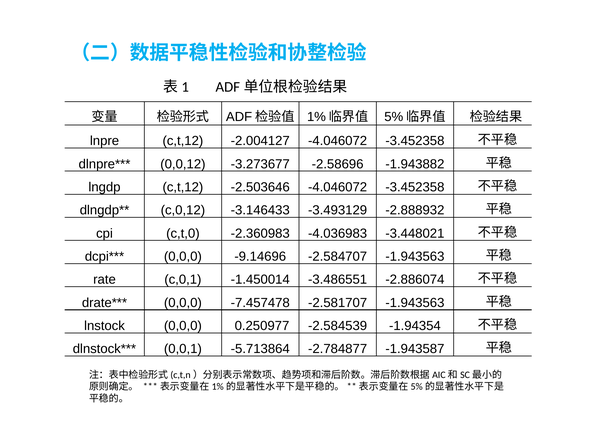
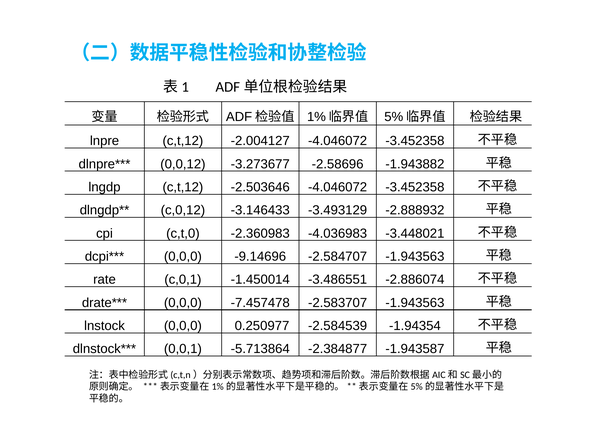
-2.581707: -2.581707 -> -2.583707
-2.784877: -2.784877 -> -2.384877
